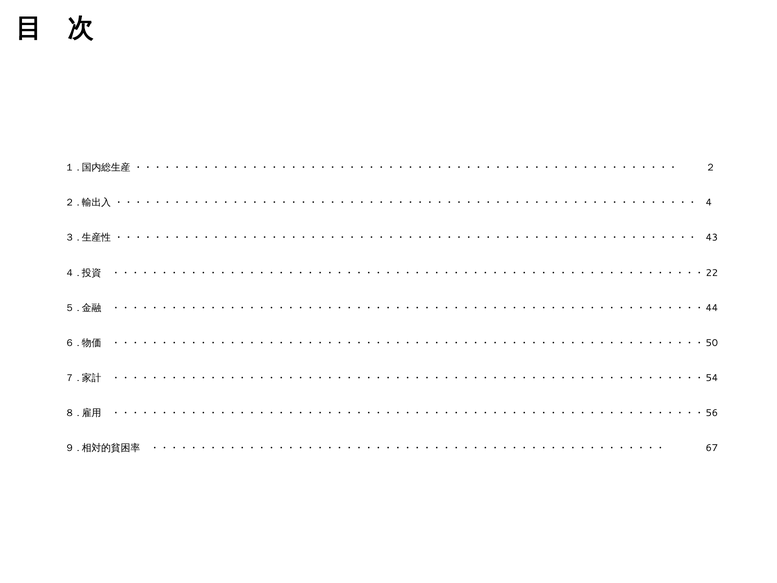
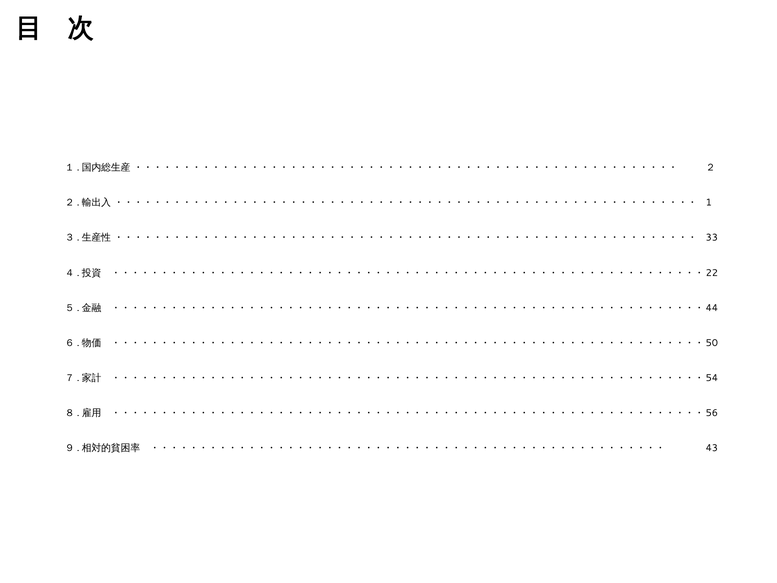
4: 4 -> 1
43: 43 -> 33
67: 67 -> 43
